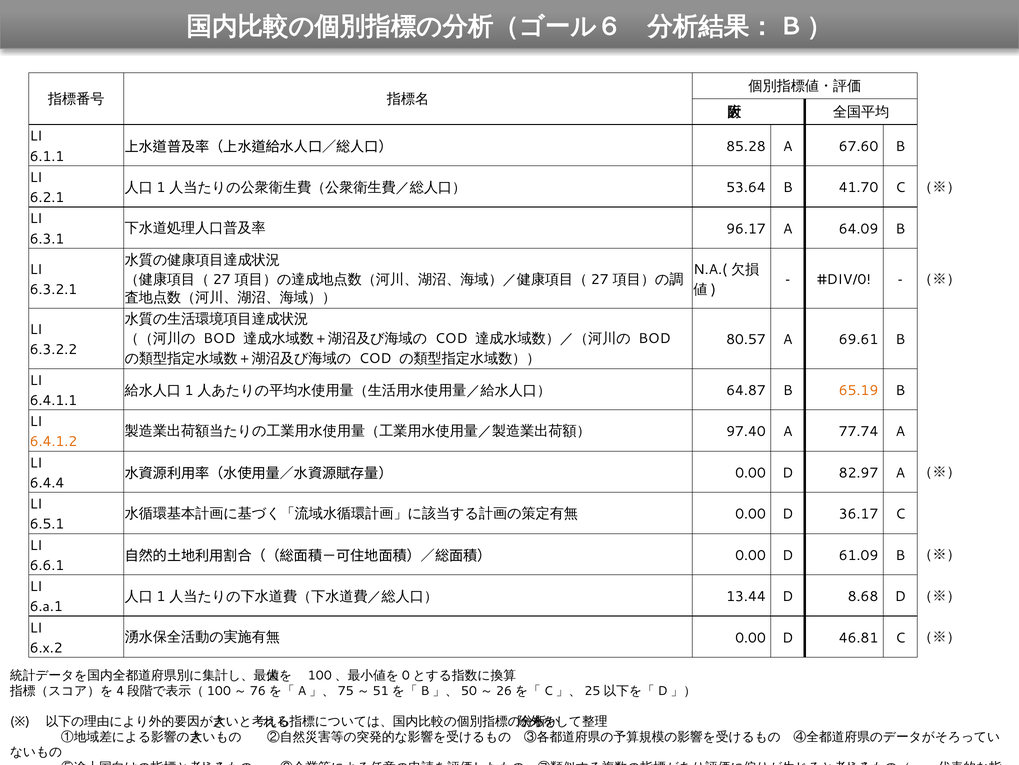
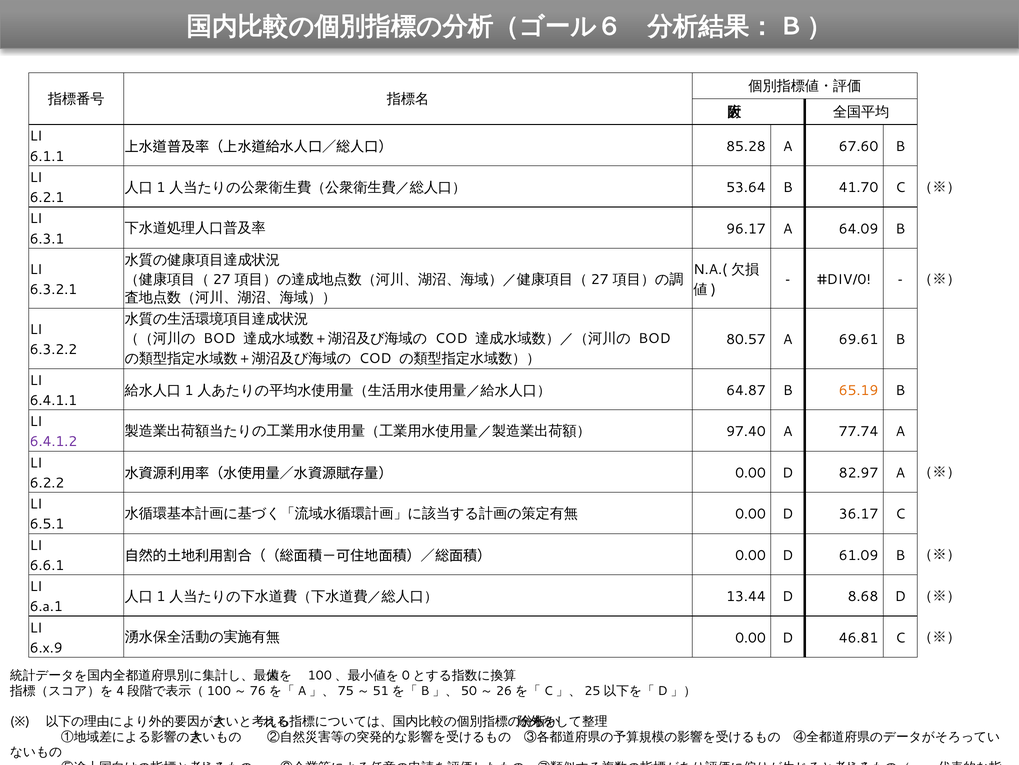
6.4.1.2 colour: orange -> purple
6.4.4: 6.4.4 -> 6.2.2
6.x.2: 6.x.2 -> 6.x.9
